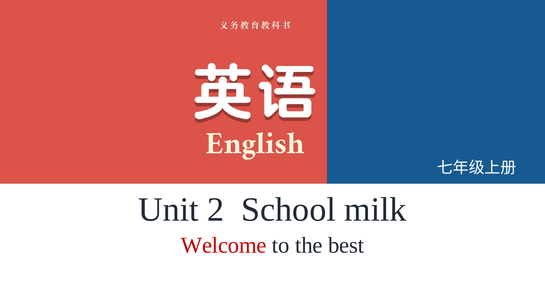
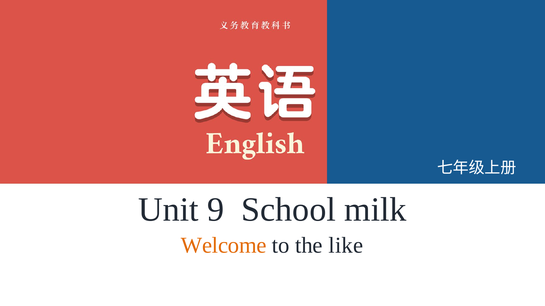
2: 2 -> 9
Welcome colour: red -> orange
best: best -> like
